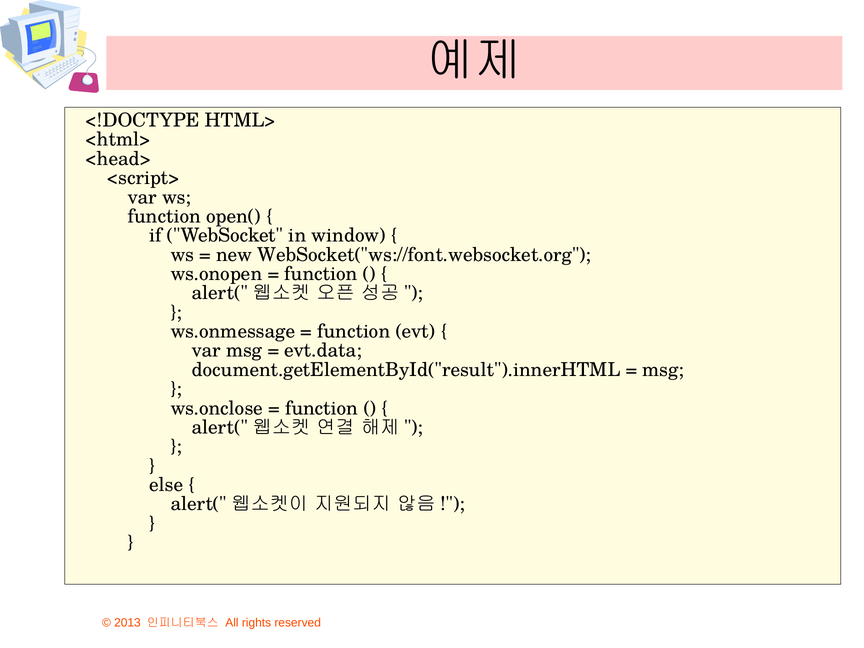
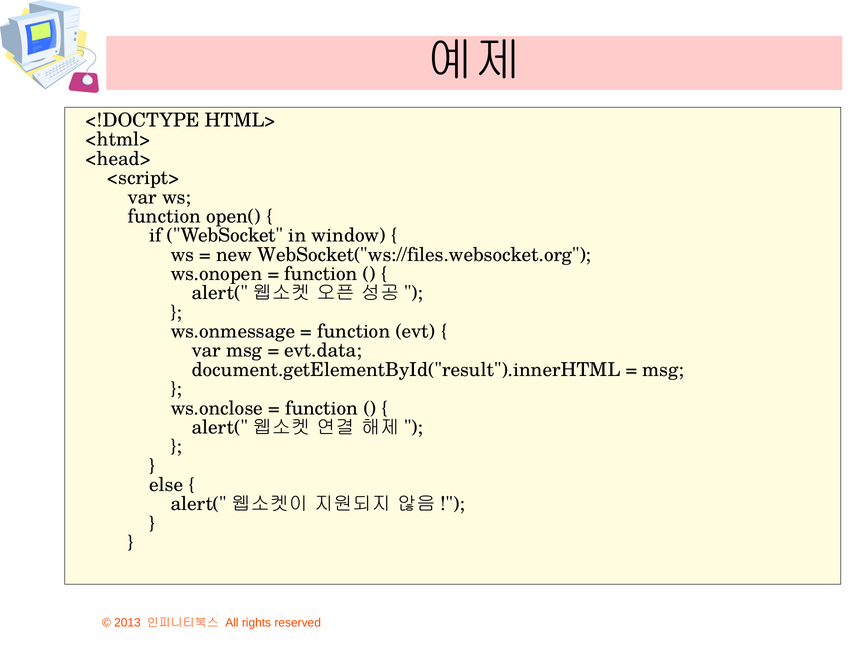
WebSocket("ws://font.websocket.org: WebSocket("ws://font.websocket.org -> WebSocket("ws://files.websocket.org
